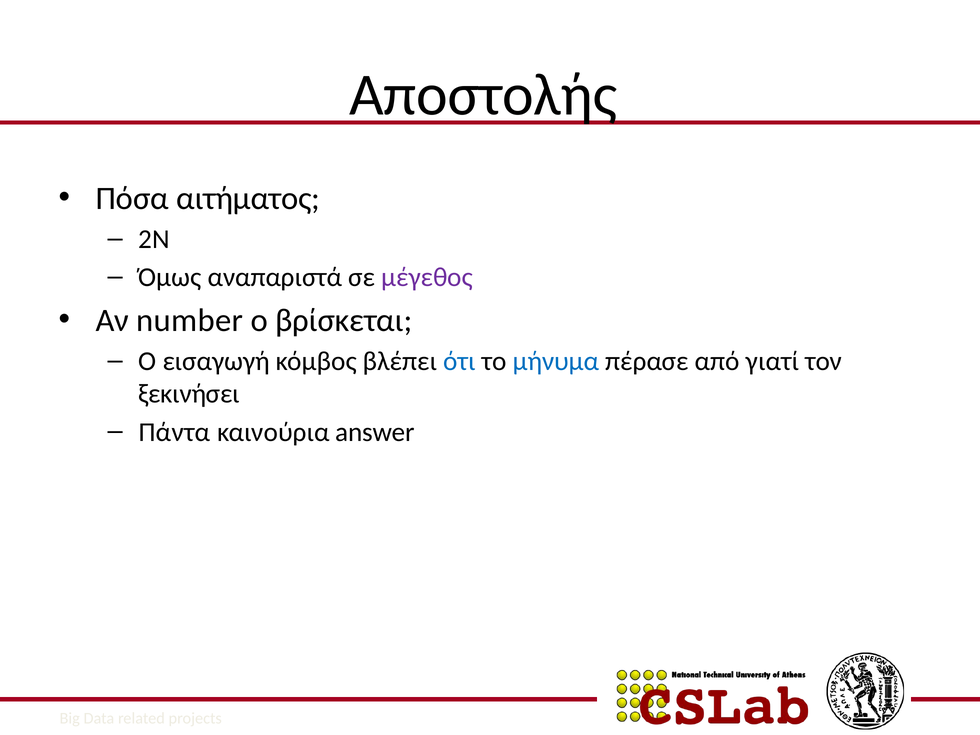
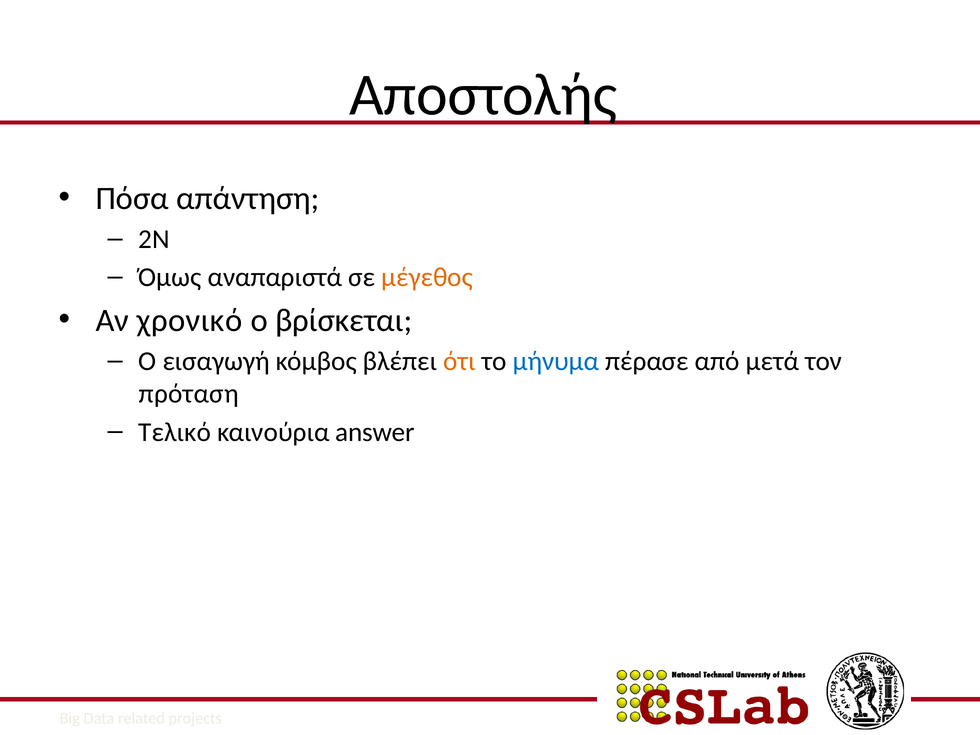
αιτήματος: αιτήματος -> απάντηση
μέγεθος colour: purple -> orange
number: number -> χρονικό
ότι colour: blue -> orange
γιατί: γιατί -> μετά
ξεκινήσει: ξεκινήσει -> πρόταση
Πάντα: Πάντα -> Τελικό
